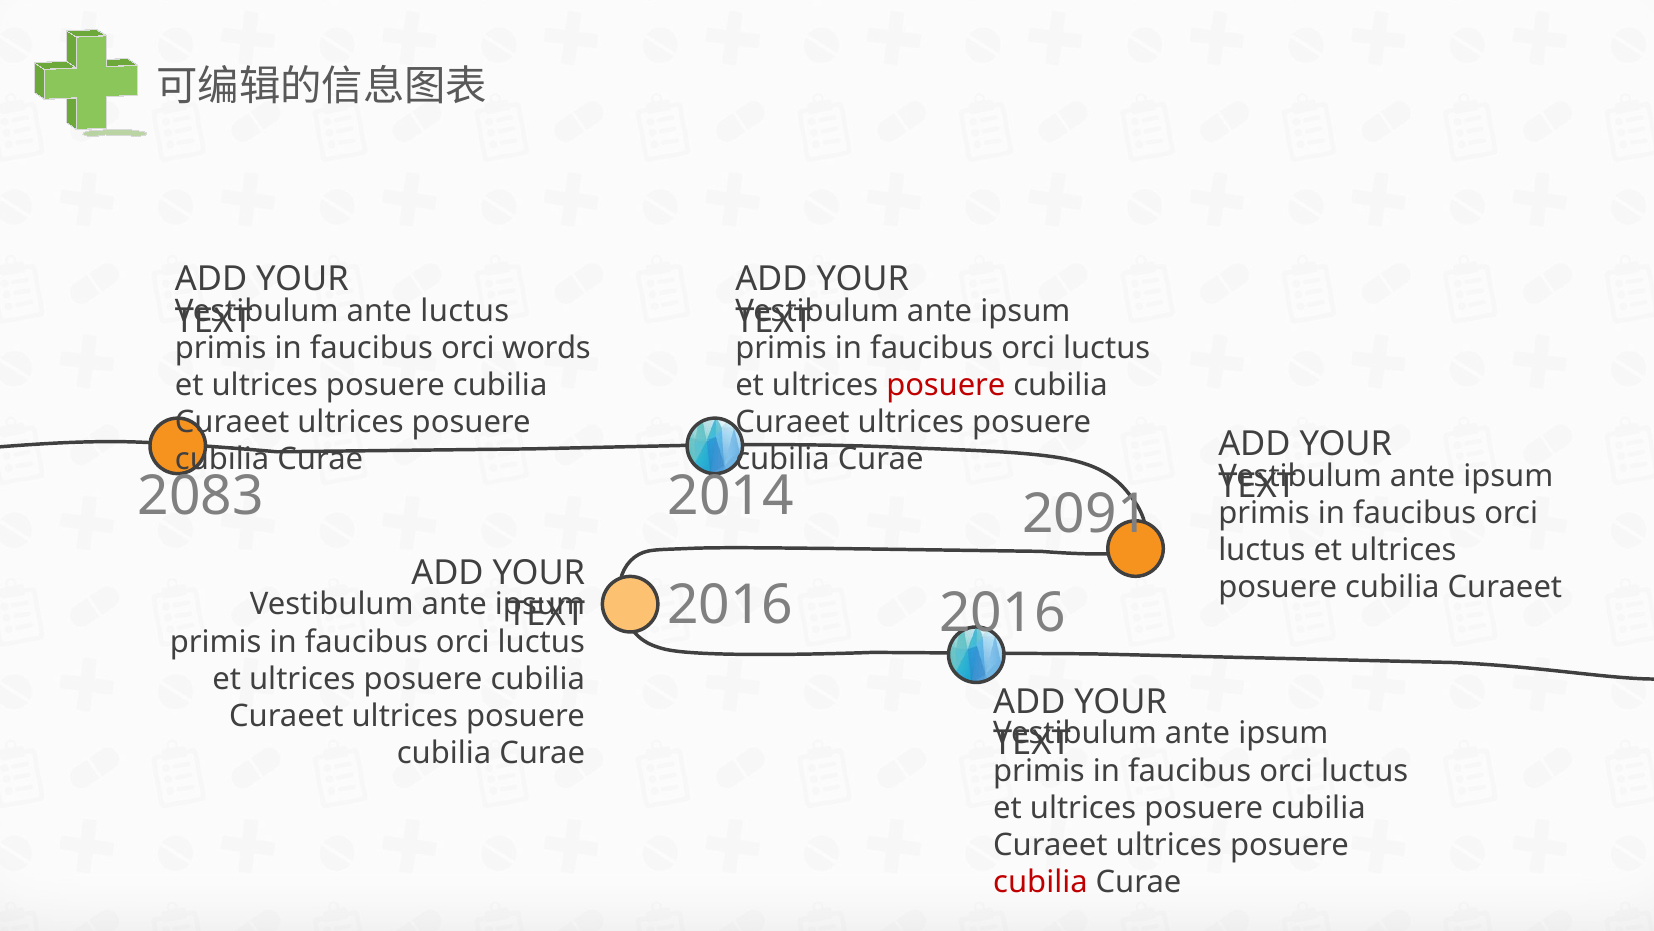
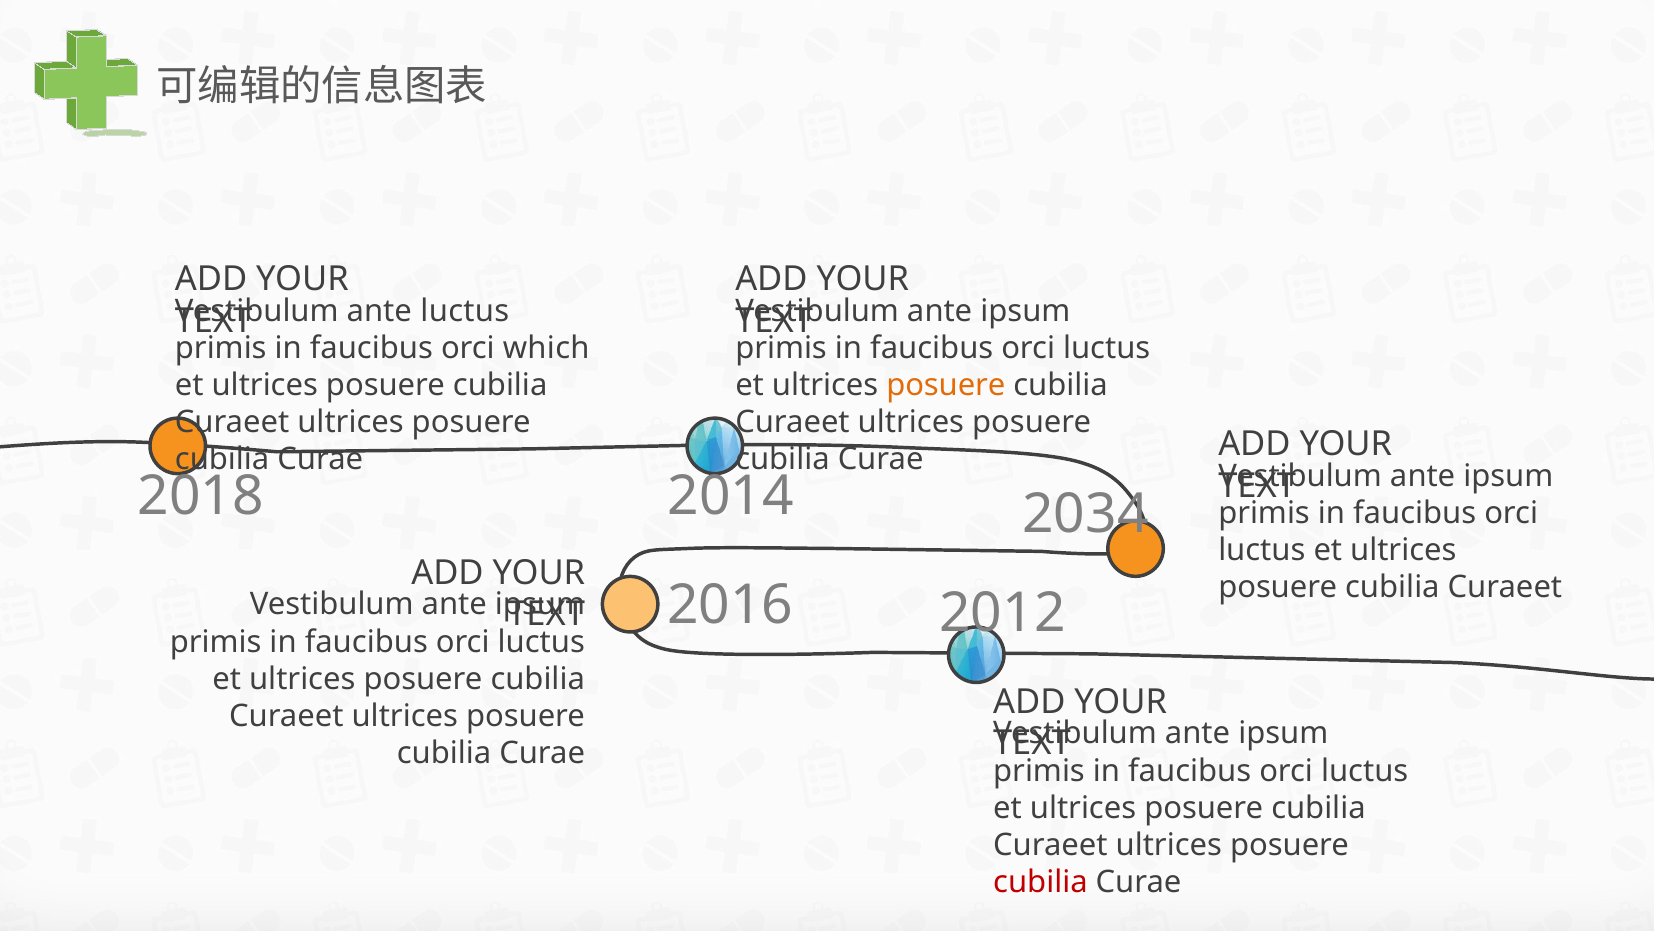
words: words -> which
posuere at (946, 385) colour: red -> orange
2083: 2083 -> 2018
2091: 2091 -> 2034
2016 2016: 2016 -> 2012
